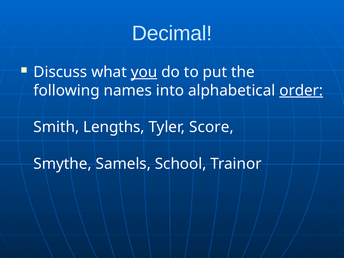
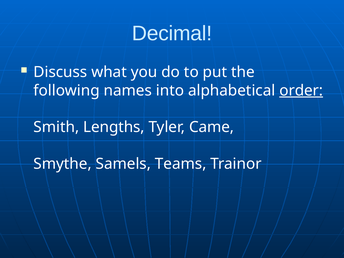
you underline: present -> none
Score: Score -> Came
School: School -> Teams
